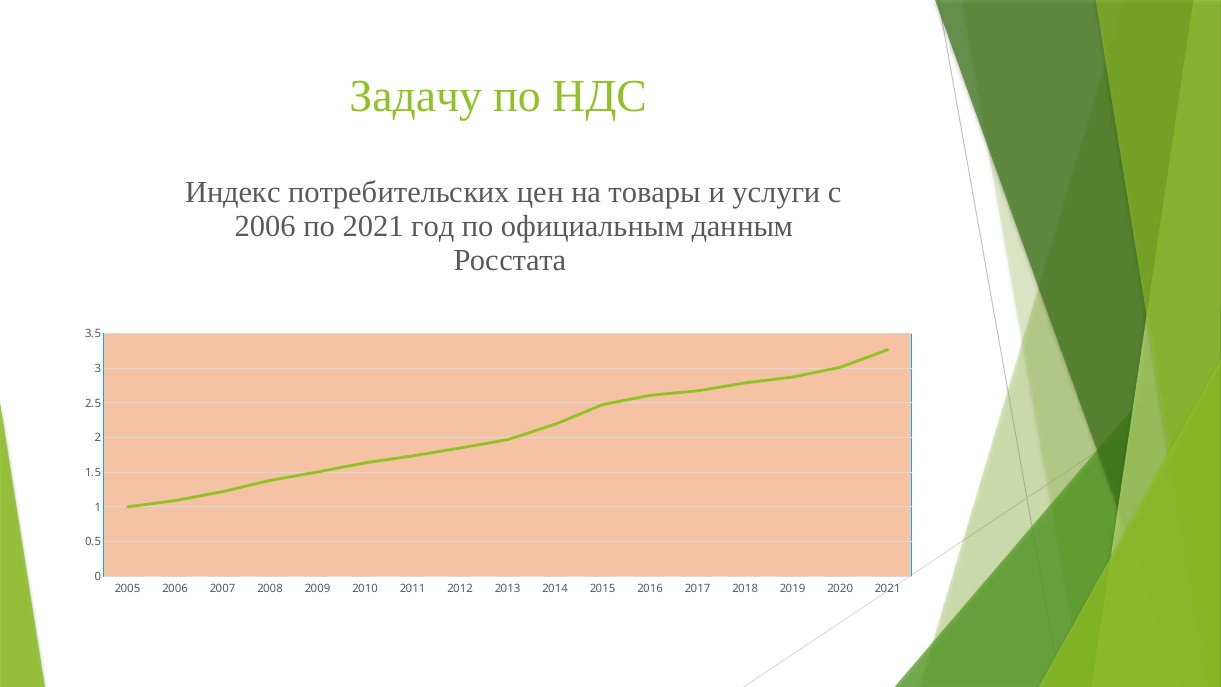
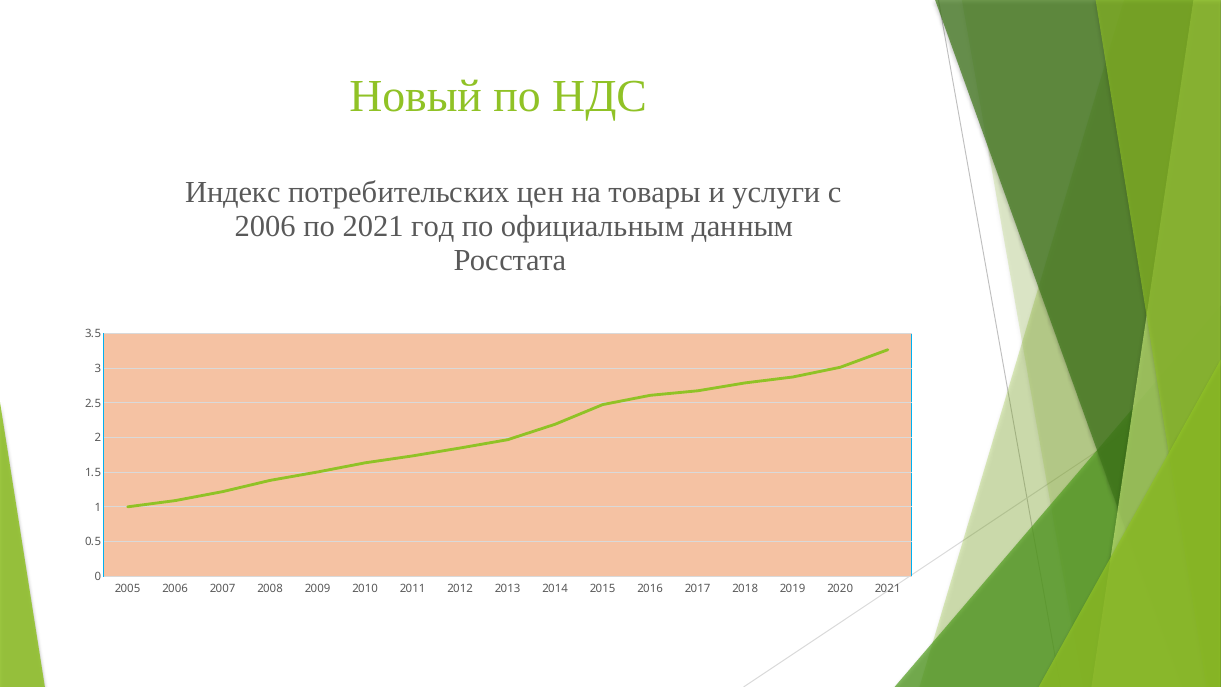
Задачу: Задачу -> Новый
